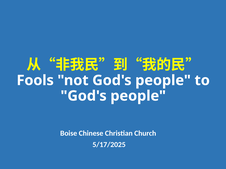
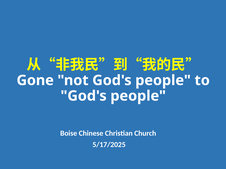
Fools: Fools -> Gone
